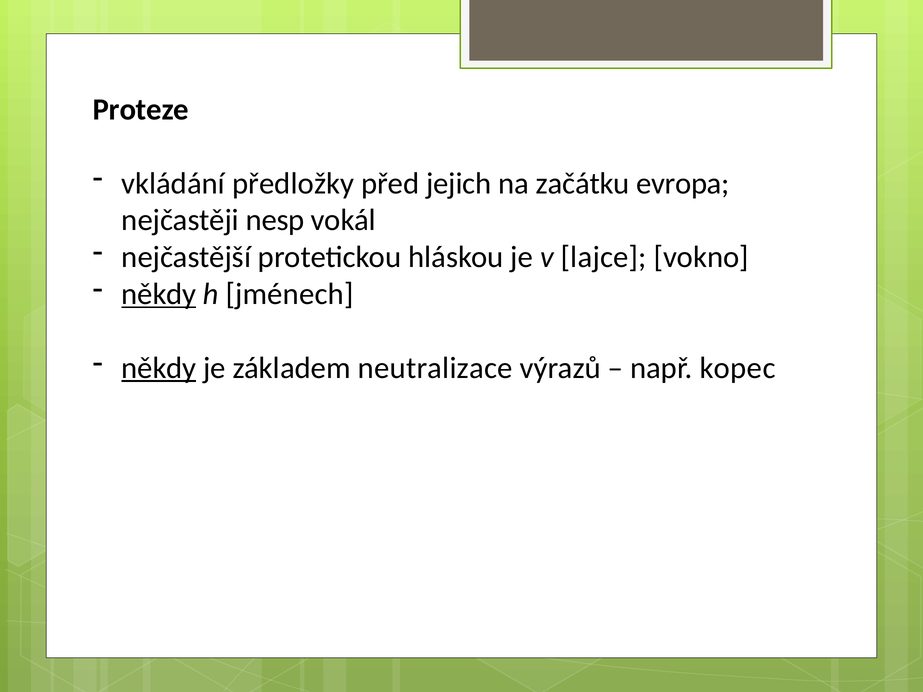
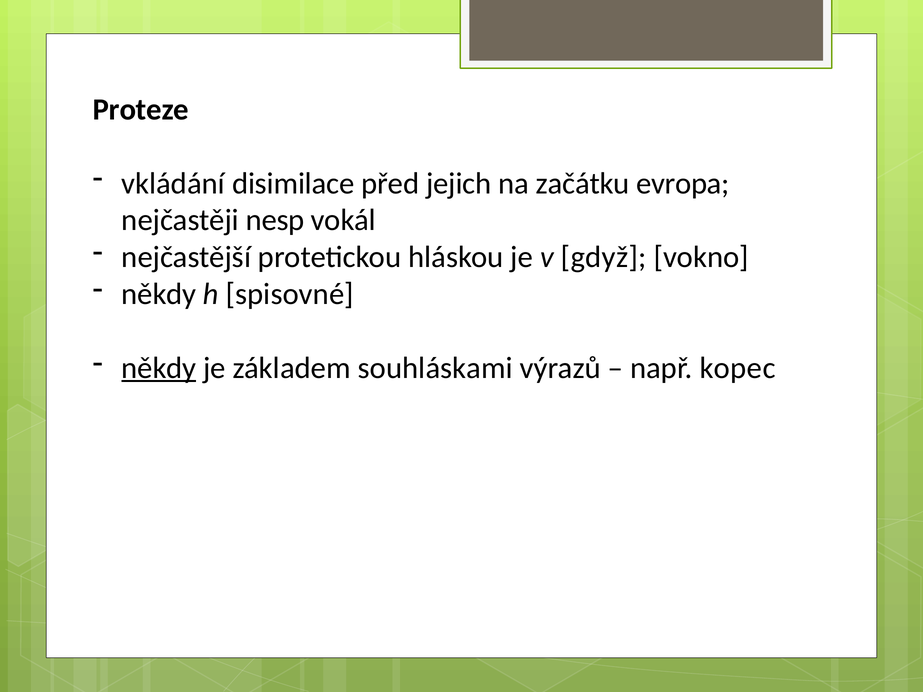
předložky: předložky -> disimilace
lajce: lajce -> gdyž
někdy at (159, 294) underline: present -> none
jménech: jménech -> spisovné
neutralizace: neutralizace -> souhláskami
